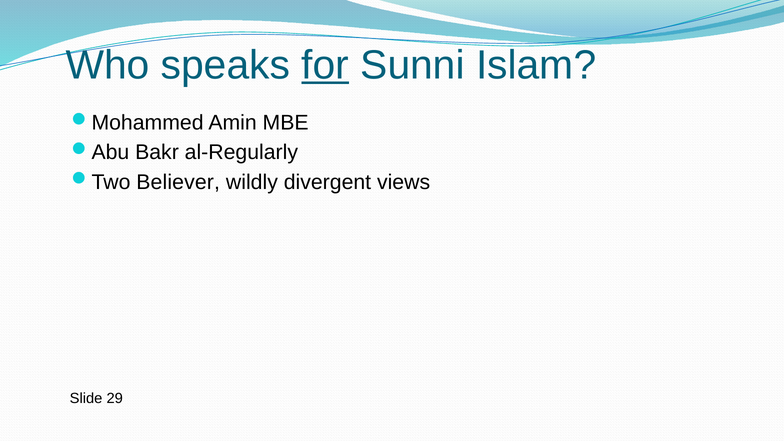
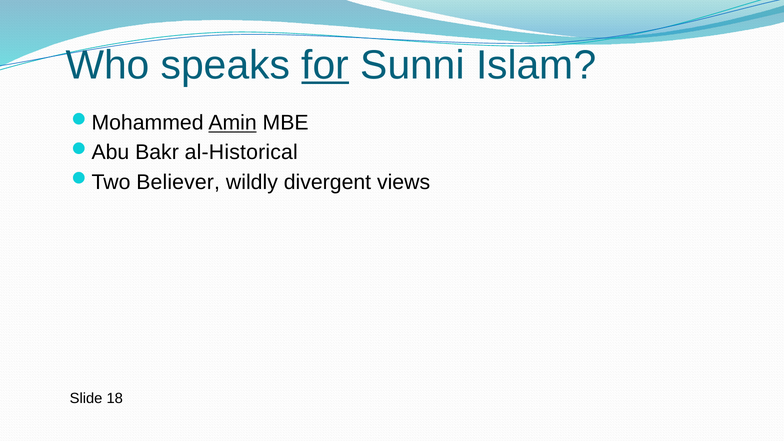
Amin underline: none -> present
al-Regularly: al-Regularly -> al-Historical
29: 29 -> 18
